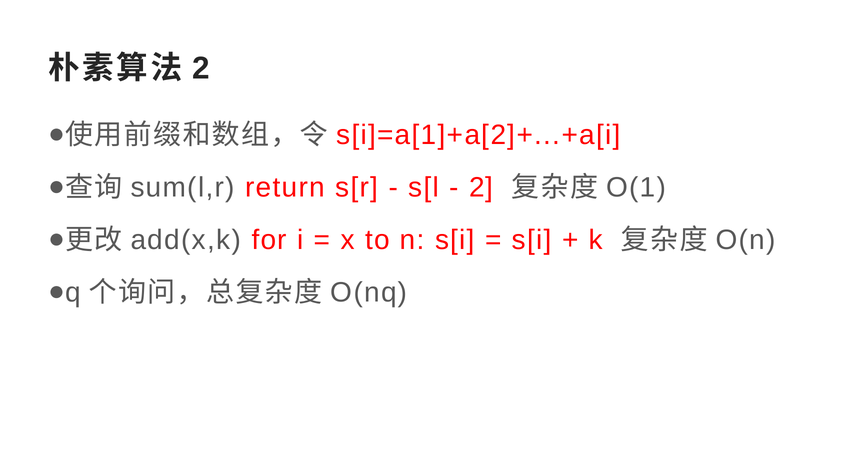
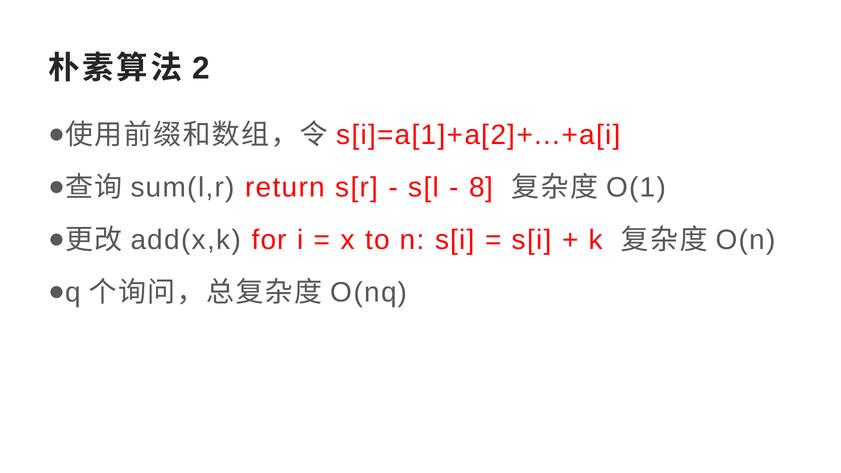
2 at (481, 187): 2 -> 8
